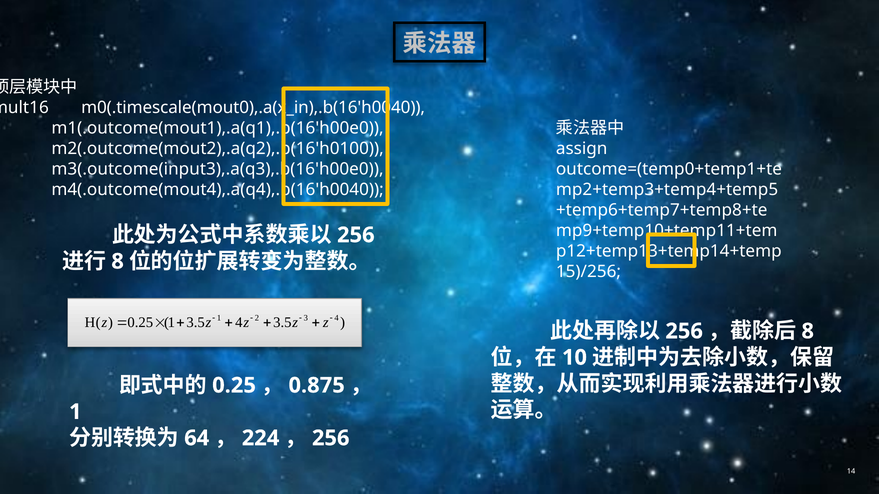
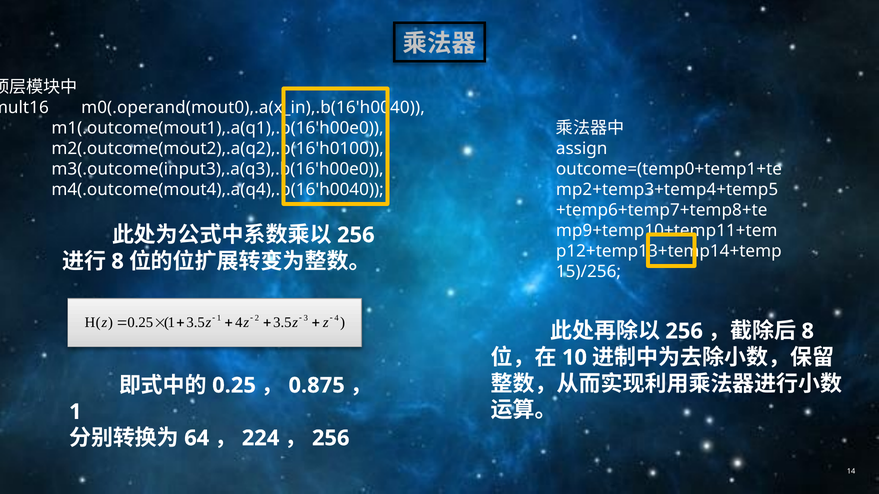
m0(.timescale(mout0),.a(x_in),.b(16'h0040: m0(.timescale(mout0),.a(x_in),.b(16'h0040 -> m0(.operand(mout0),.a(x_in),.b(16'h0040
